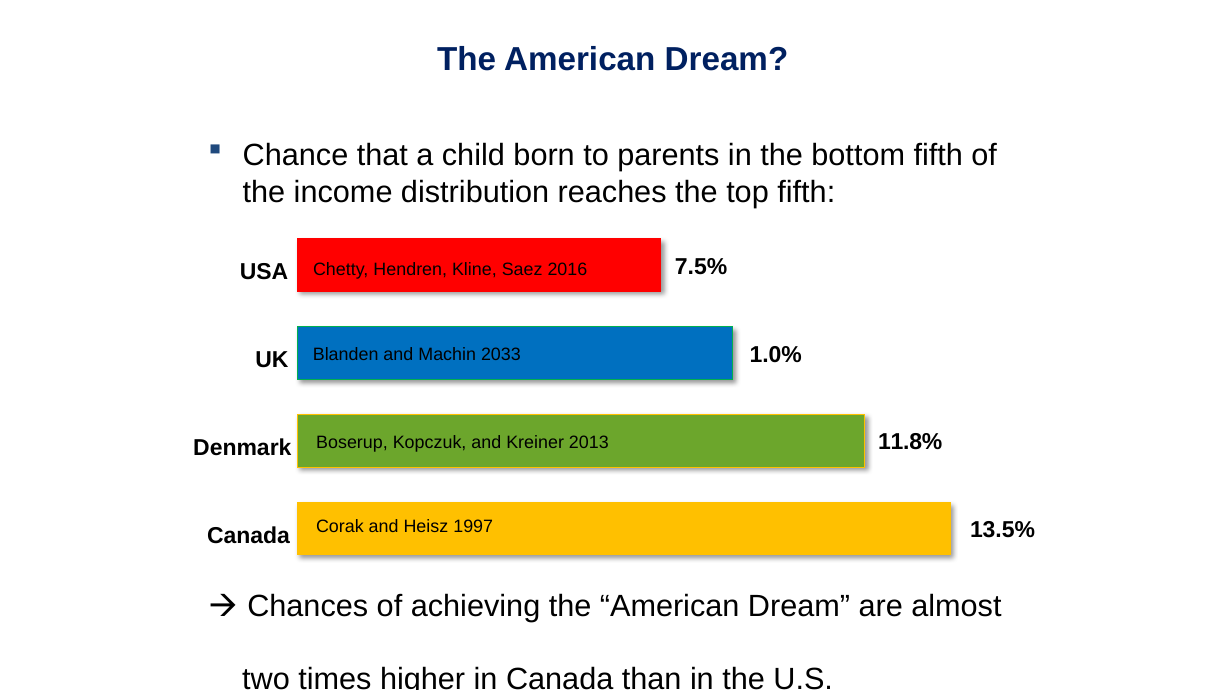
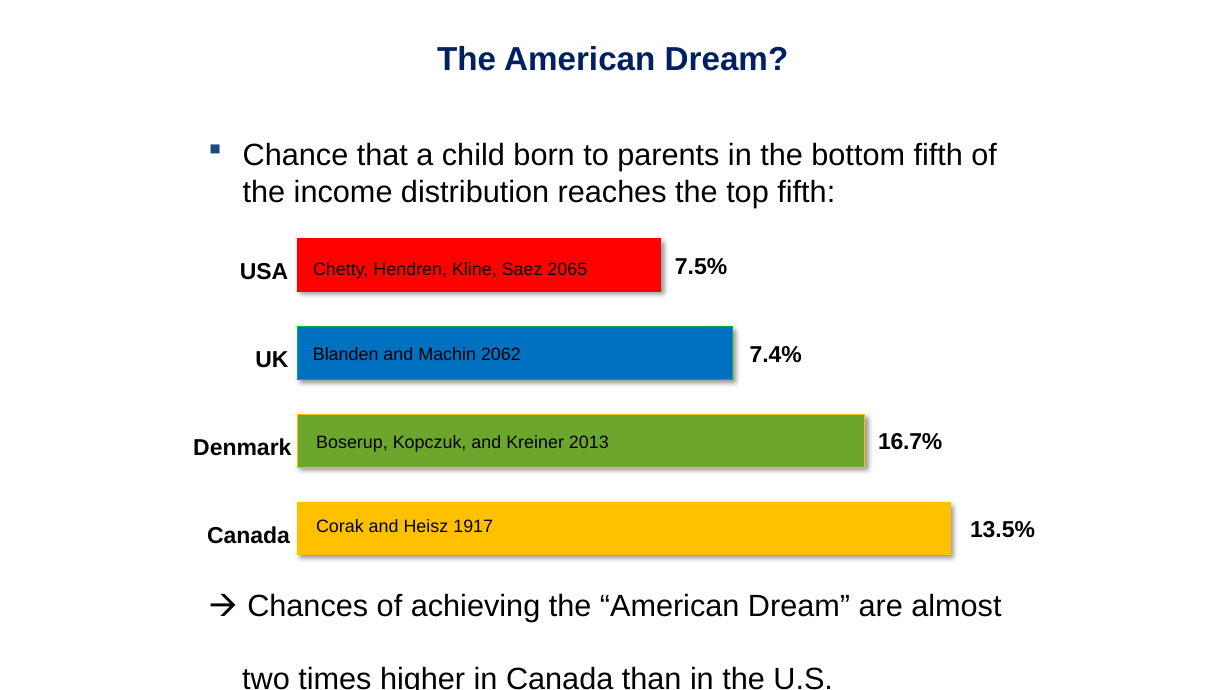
2016: 2016 -> 2065
1.0%: 1.0% -> 7.4%
2033: 2033 -> 2062
11.8%: 11.8% -> 16.7%
1997: 1997 -> 1917
